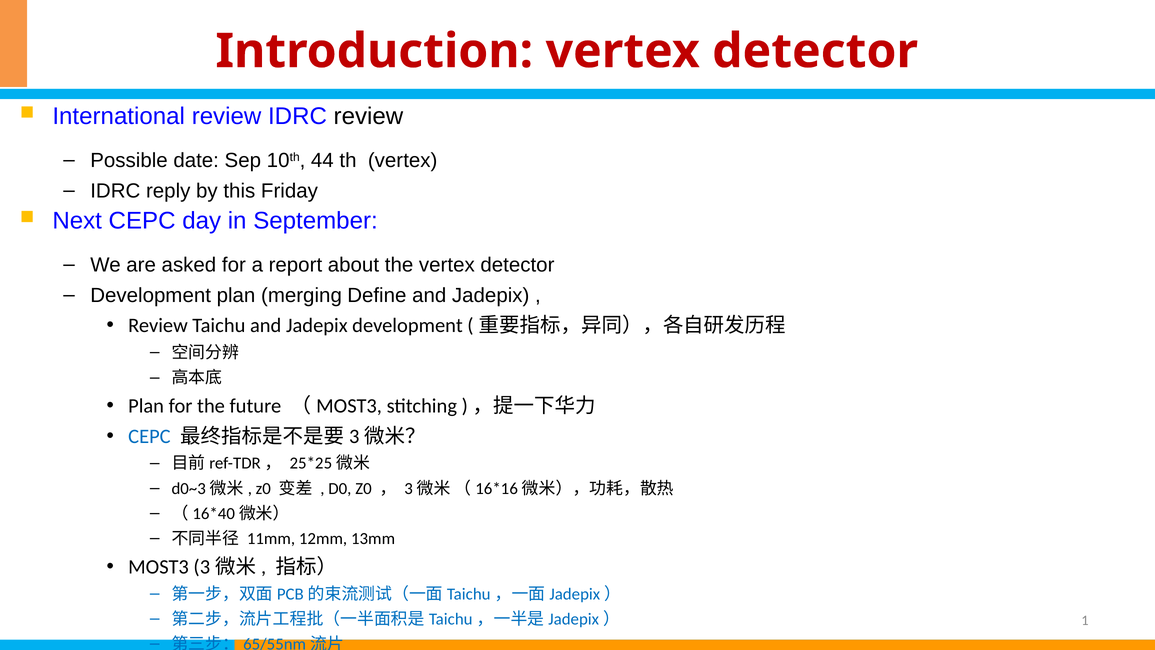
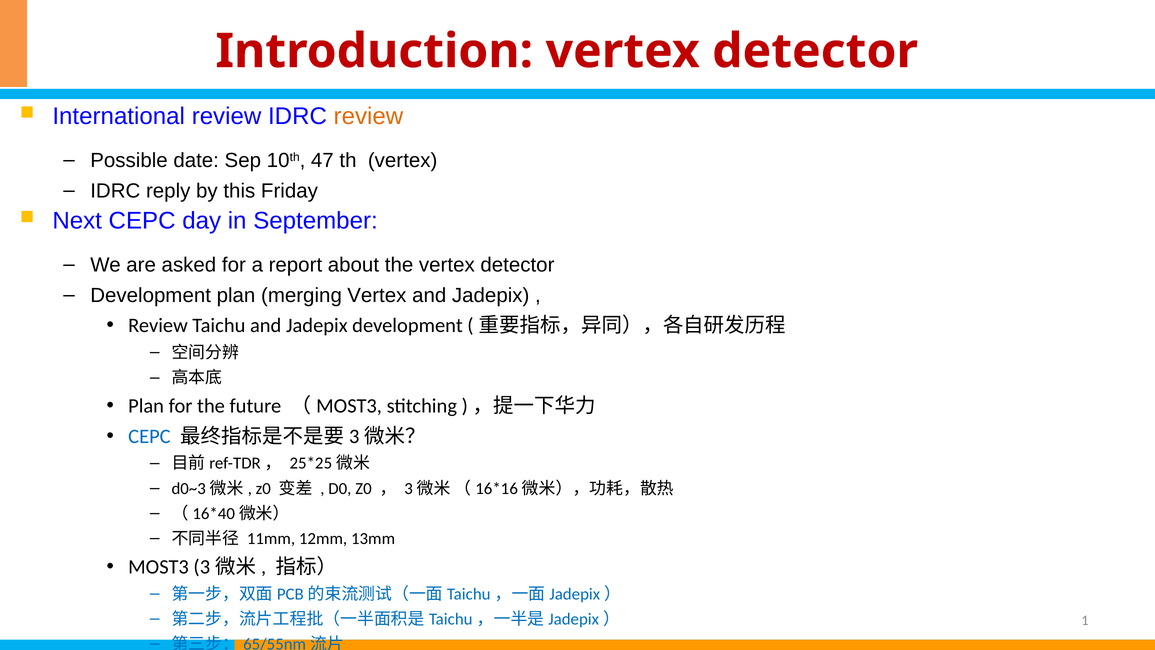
review at (368, 116) colour: black -> orange
44: 44 -> 47
merging Define: Define -> Vertex
